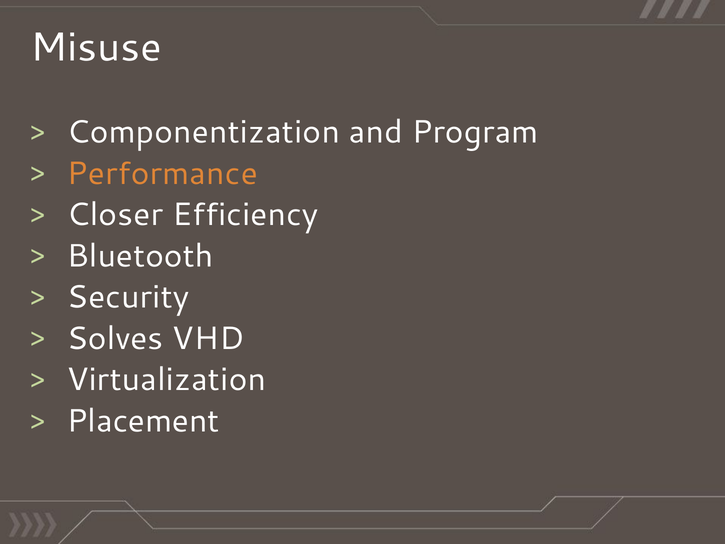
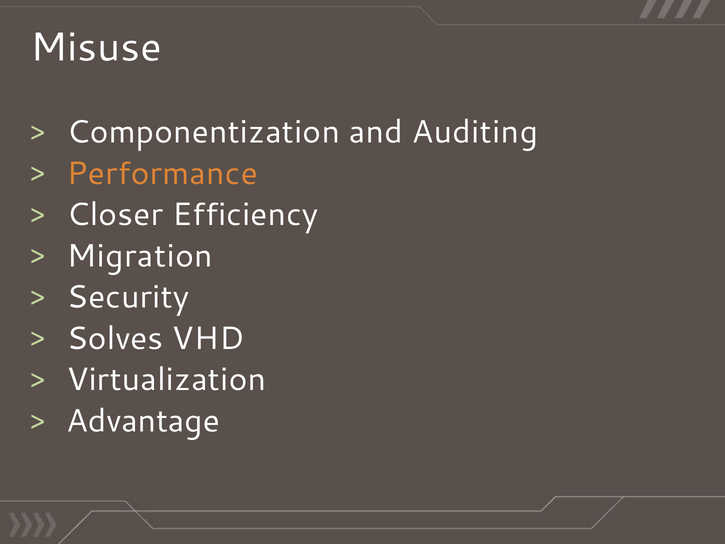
Program: Program -> Auditing
Bluetooth: Bluetooth -> Migration
Placement: Placement -> Advantage
